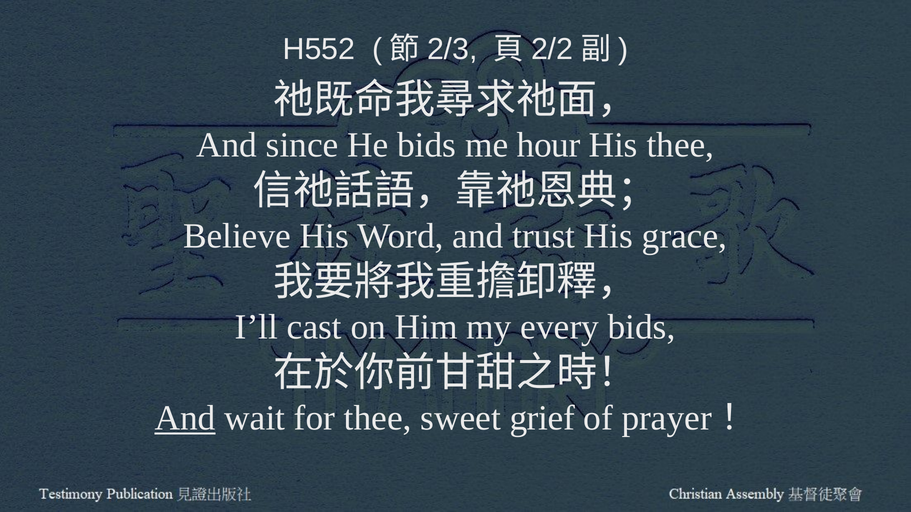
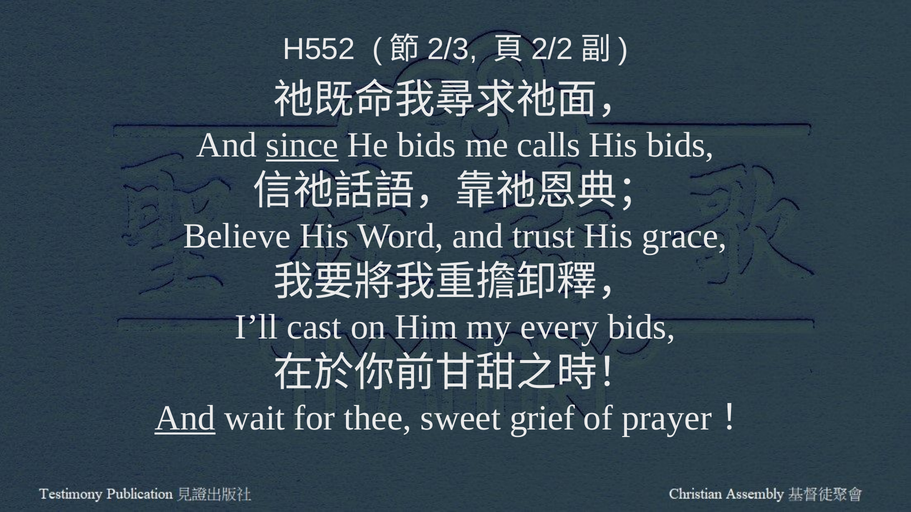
since underline: none -> present
hour: hour -> calls
His thee: thee -> bids
